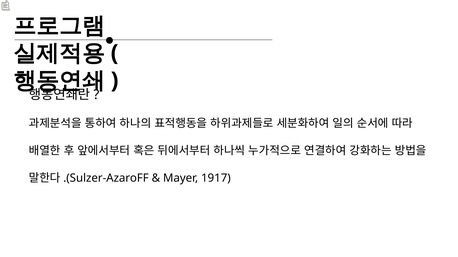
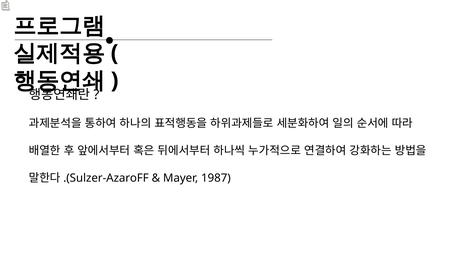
1917: 1917 -> 1987
